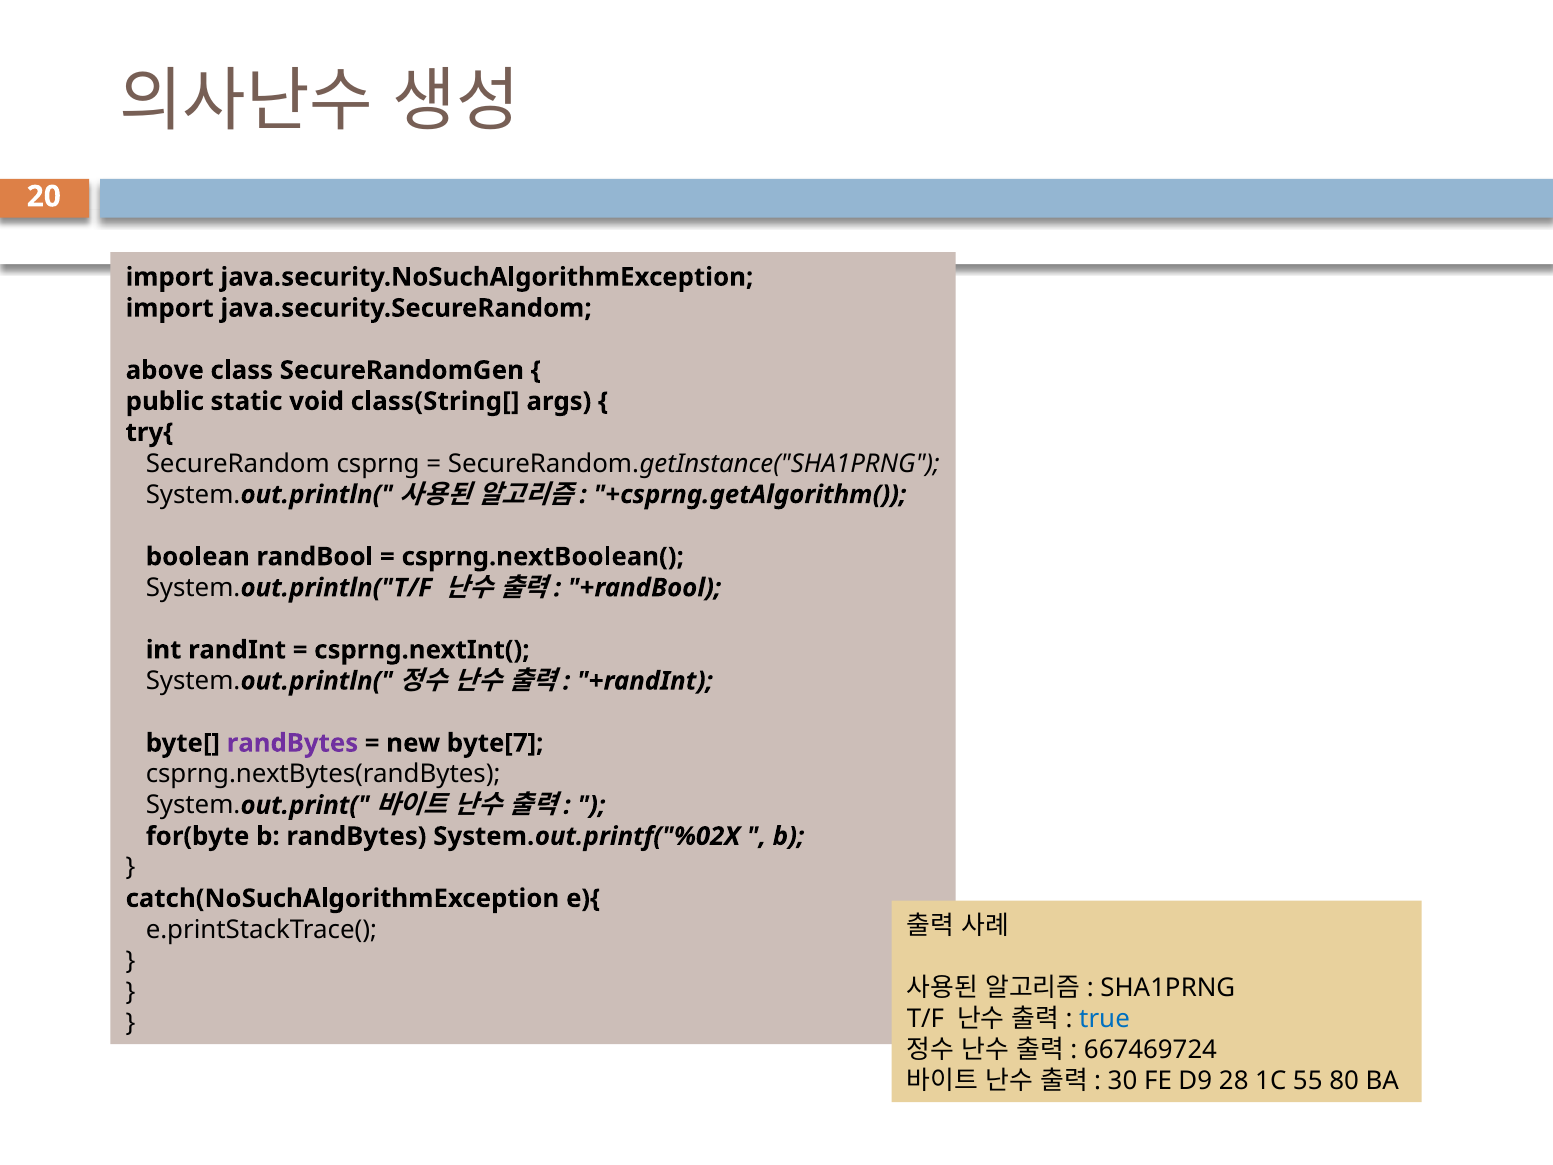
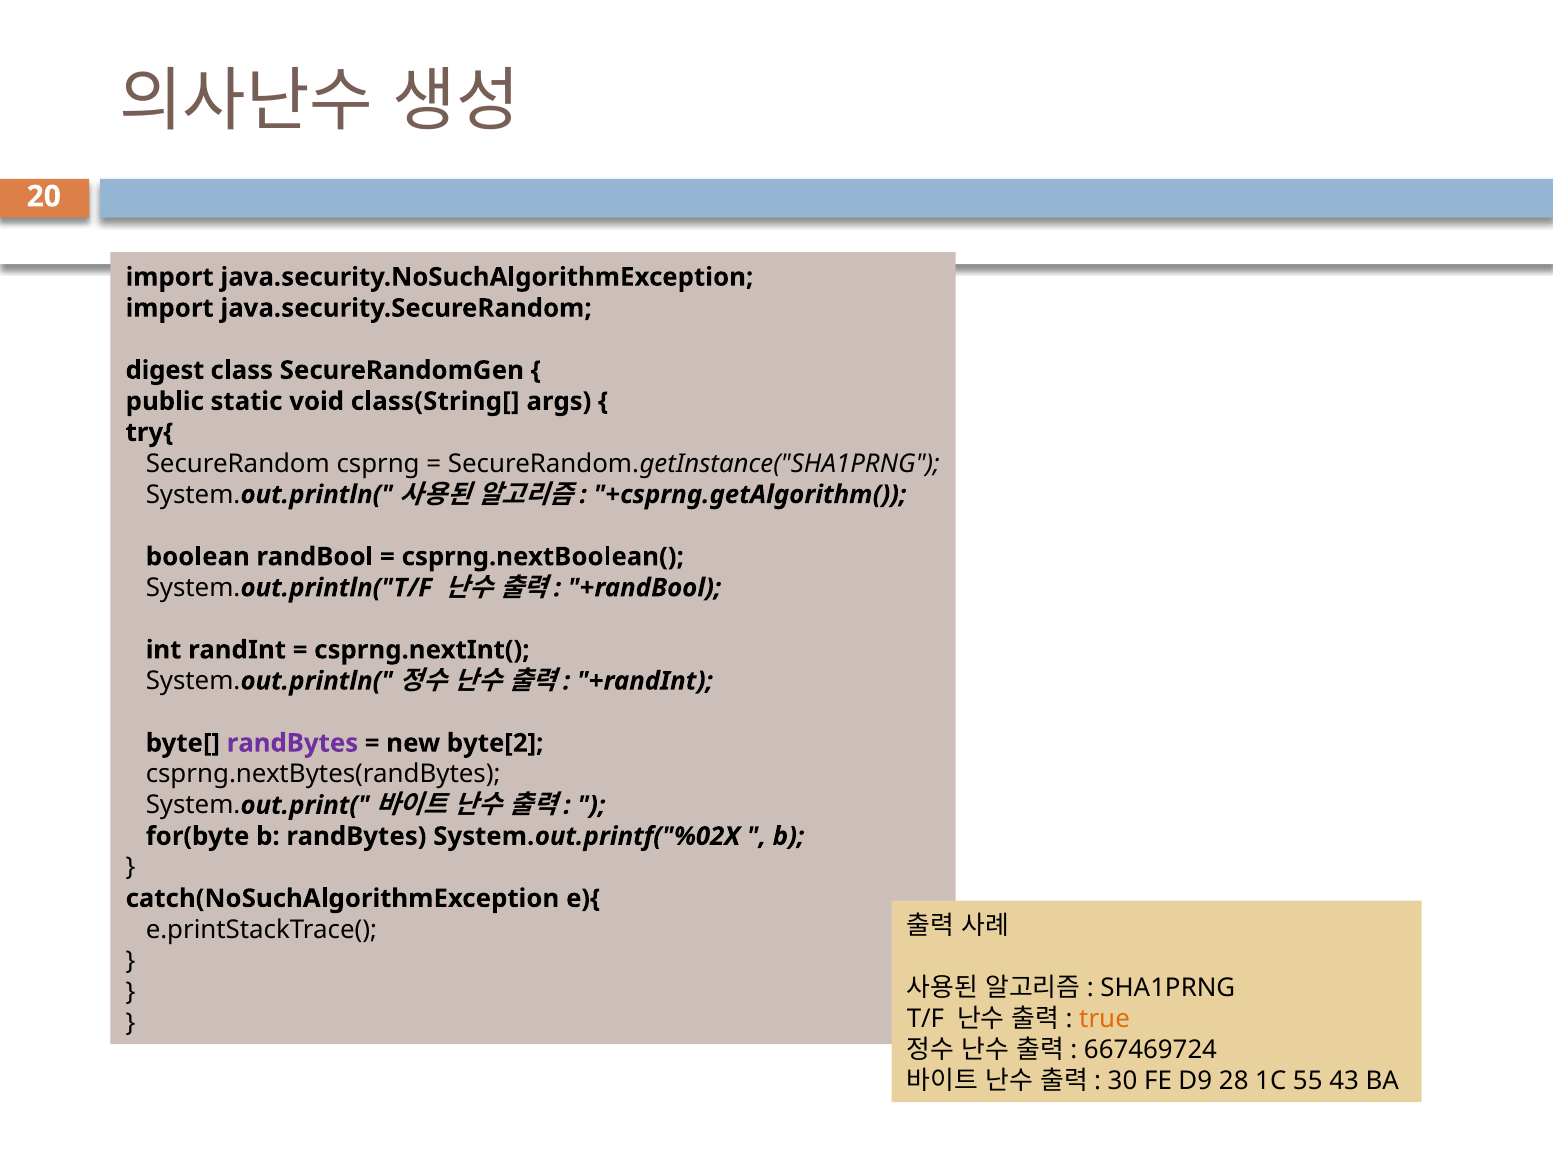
above: above -> digest
byte[7: byte[7 -> byte[2
true colour: blue -> orange
80: 80 -> 43
